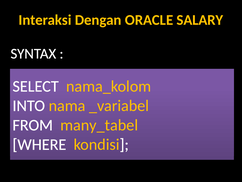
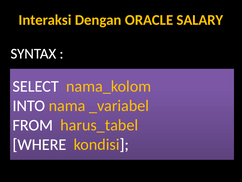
many_tabel: many_tabel -> harus_tabel
